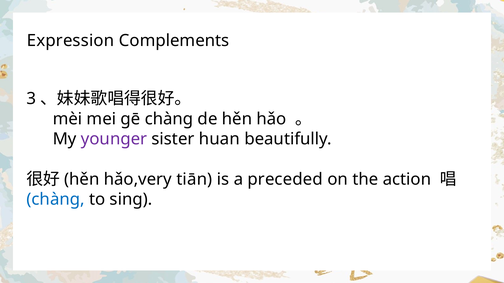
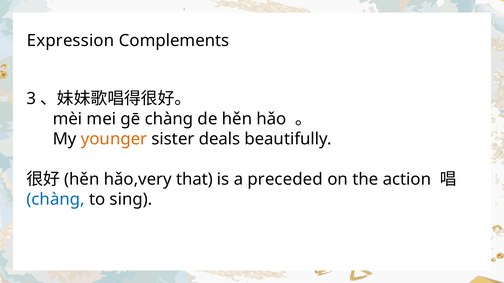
younger colour: purple -> orange
huan: huan -> deals
tiān: tiān -> that
